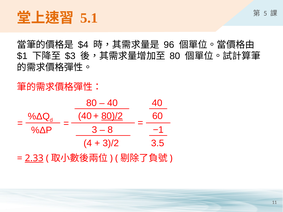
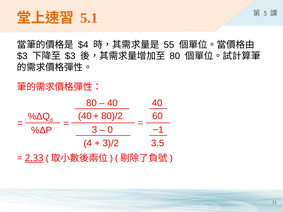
96: 96 -> 55
$1 at (22, 56): $1 -> $3
80)/2 underline: present -> none
8: 8 -> 0
